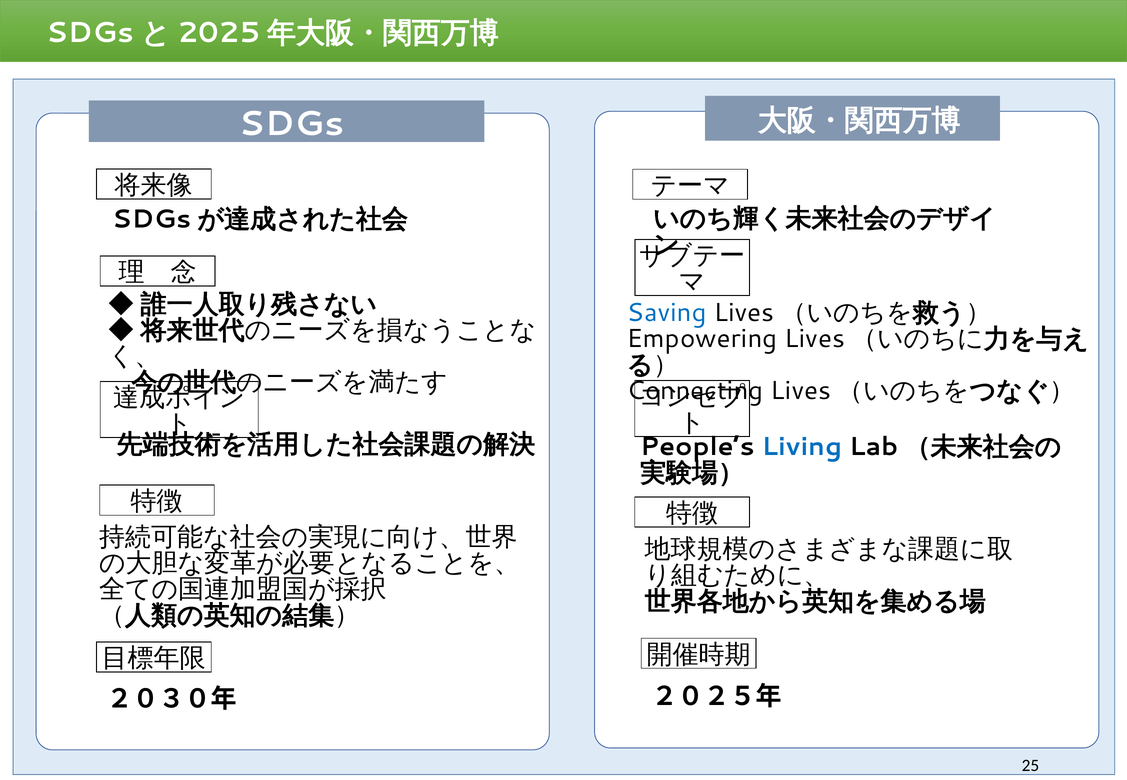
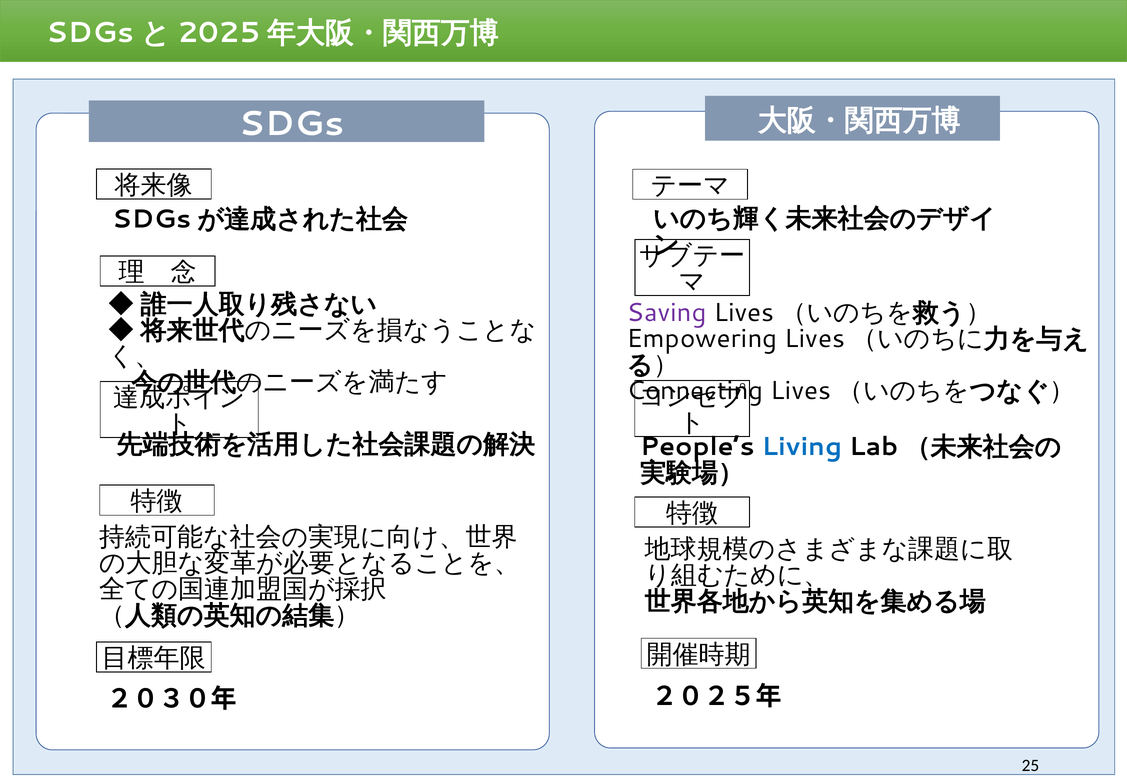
Saving colour: blue -> purple
